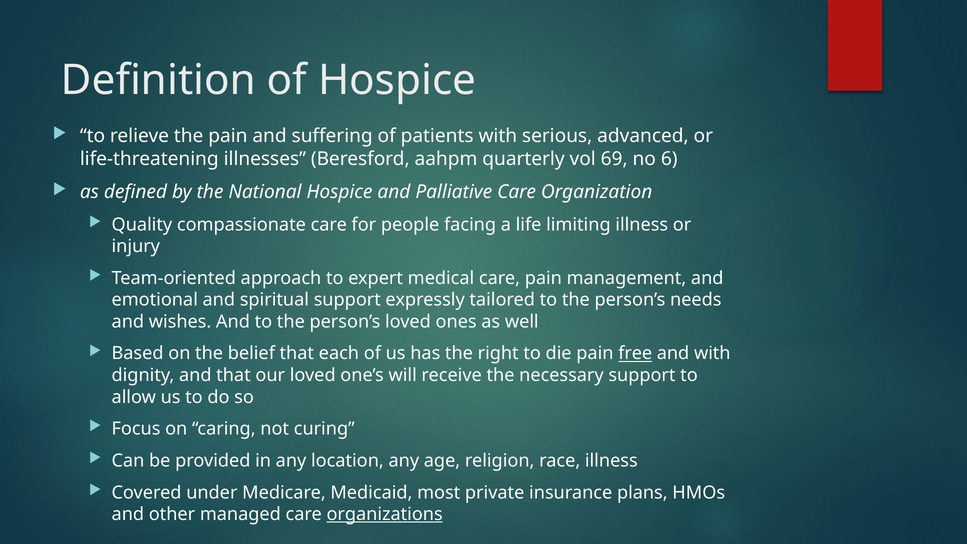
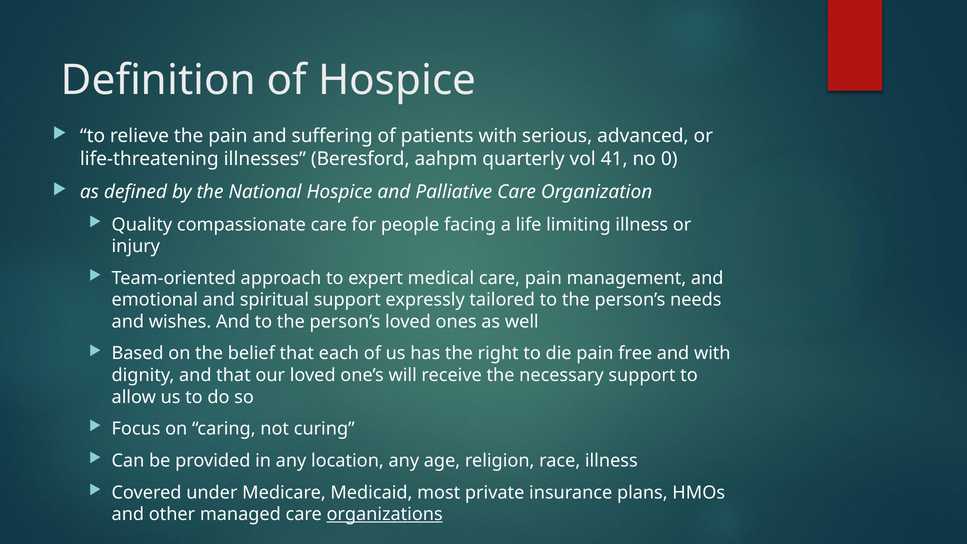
69: 69 -> 41
6: 6 -> 0
free underline: present -> none
